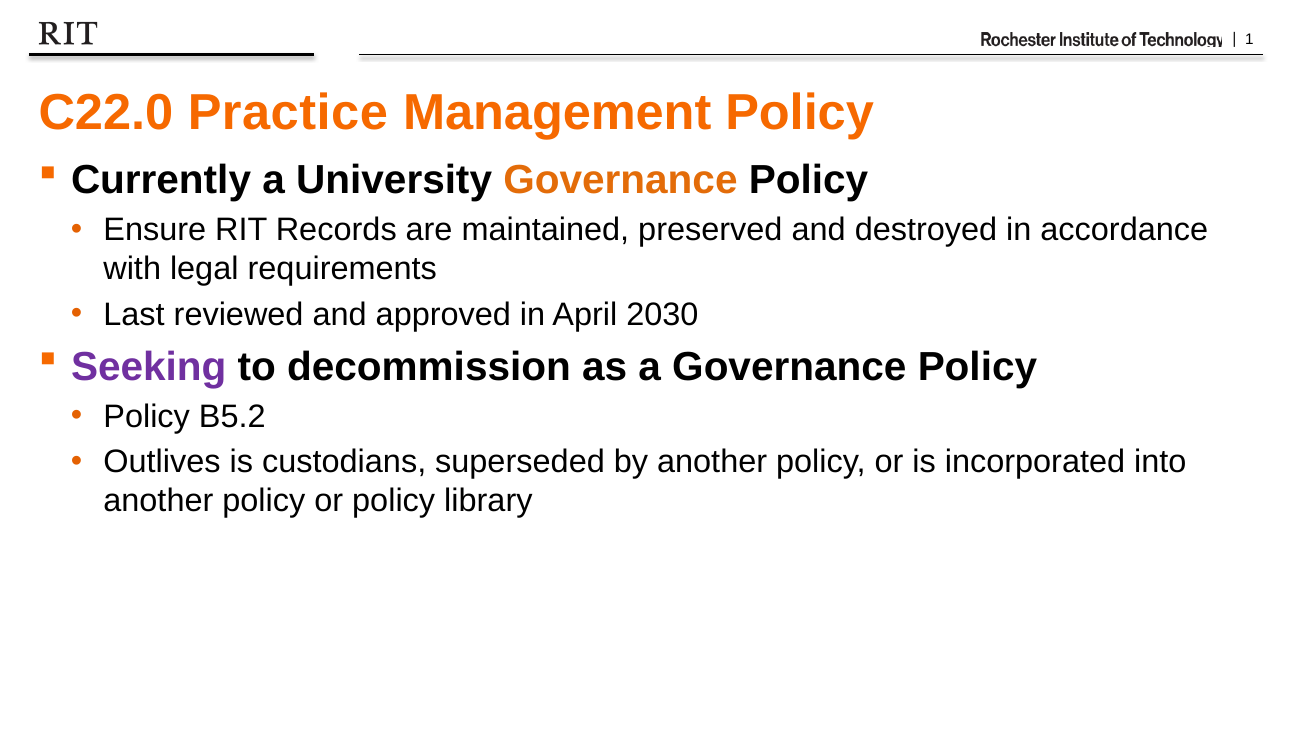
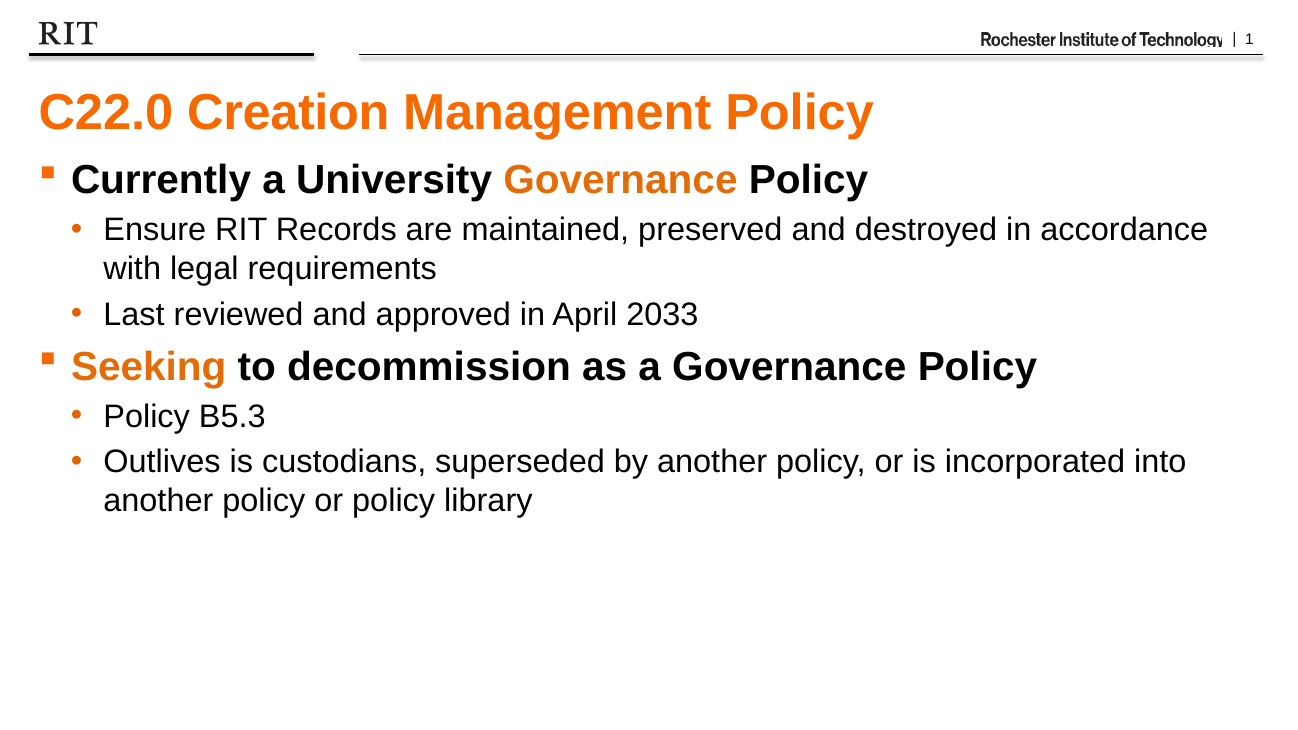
Practice: Practice -> Creation
2030: 2030 -> 2033
Seeking colour: purple -> orange
B5.2: B5.2 -> B5.3
